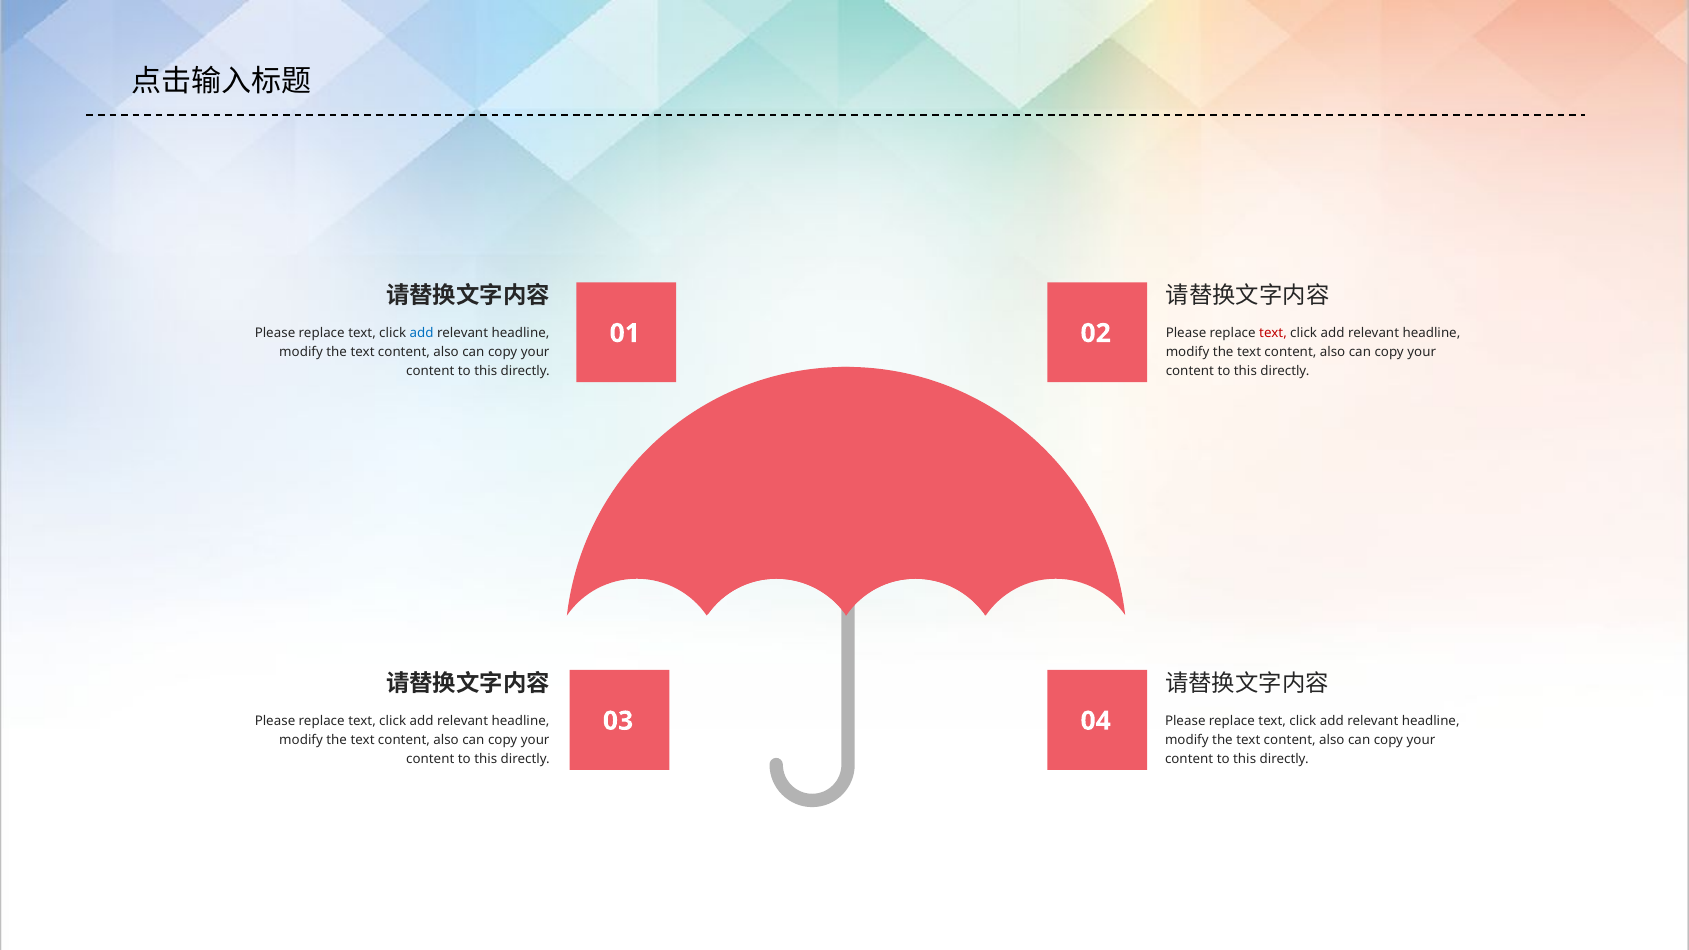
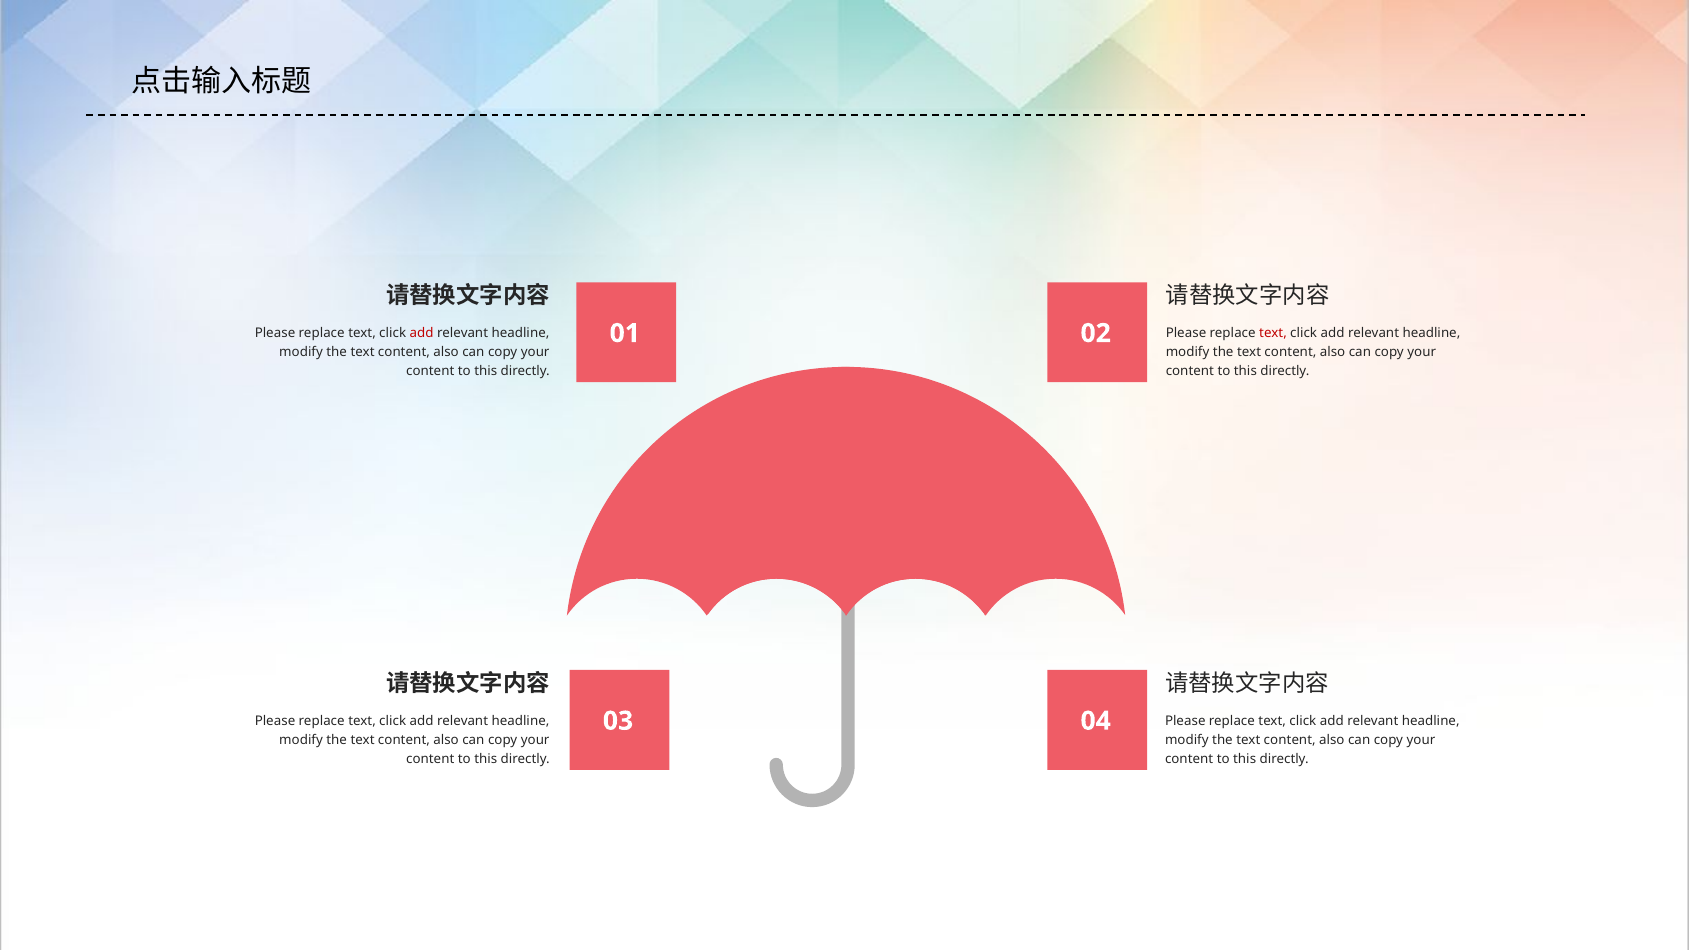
add at (422, 333) colour: blue -> red
